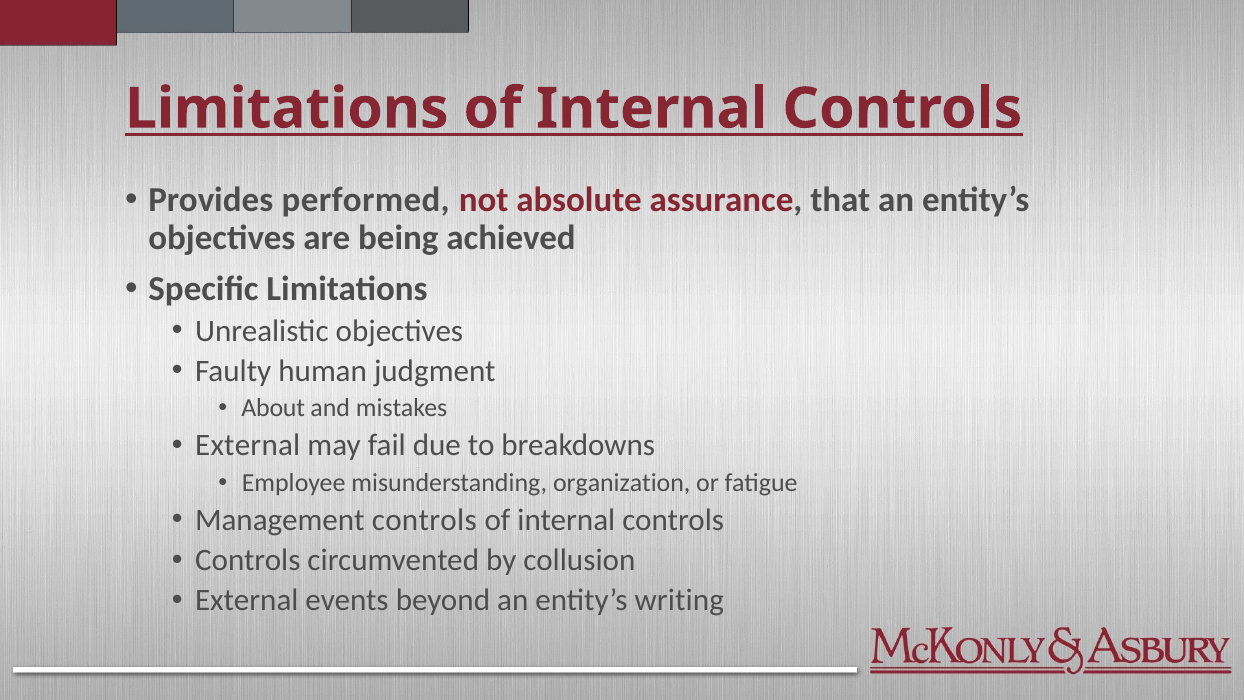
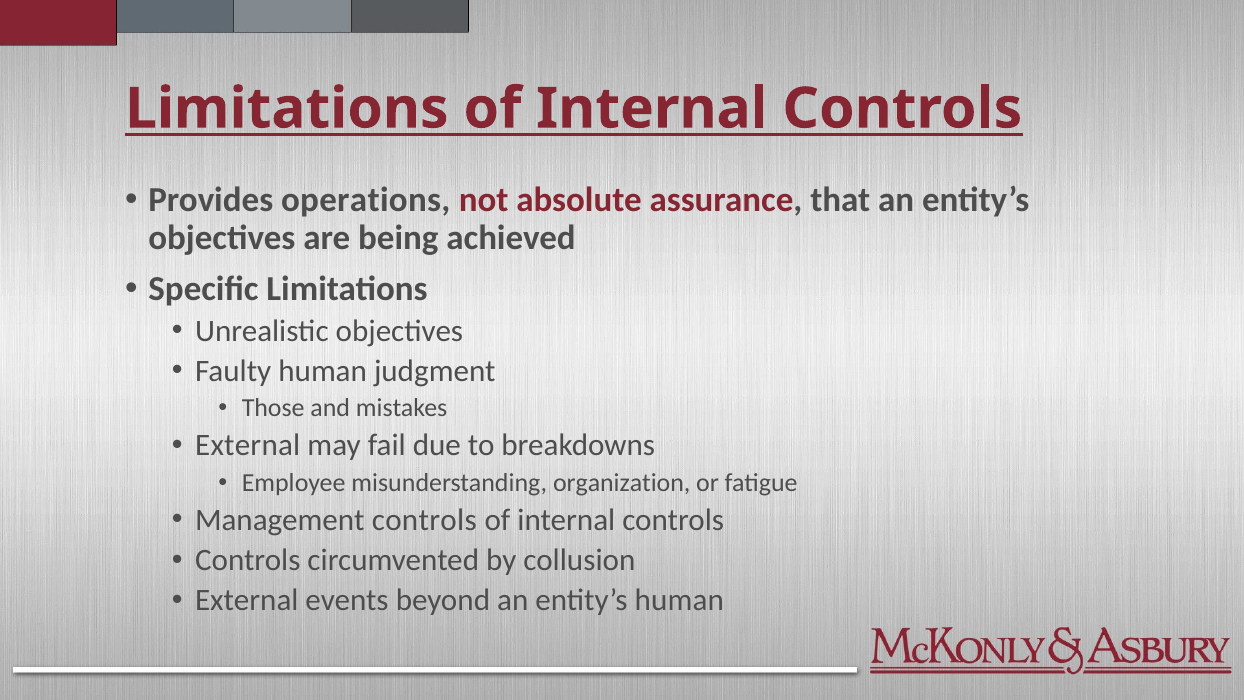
performed: performed -> operations
About: About -> Those
entity’s writing: writing -> human
